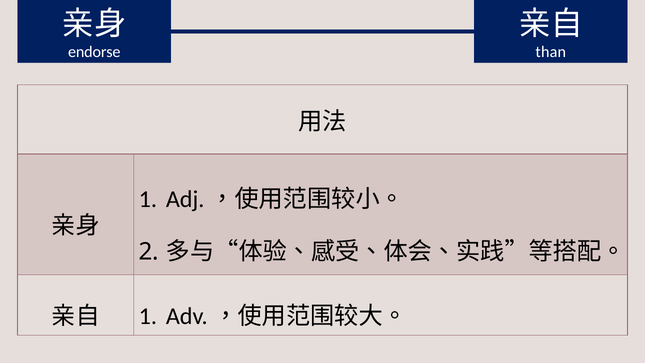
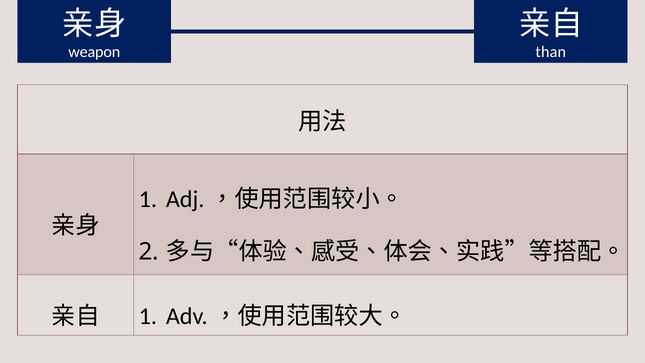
endorse: endorse -> weapon
